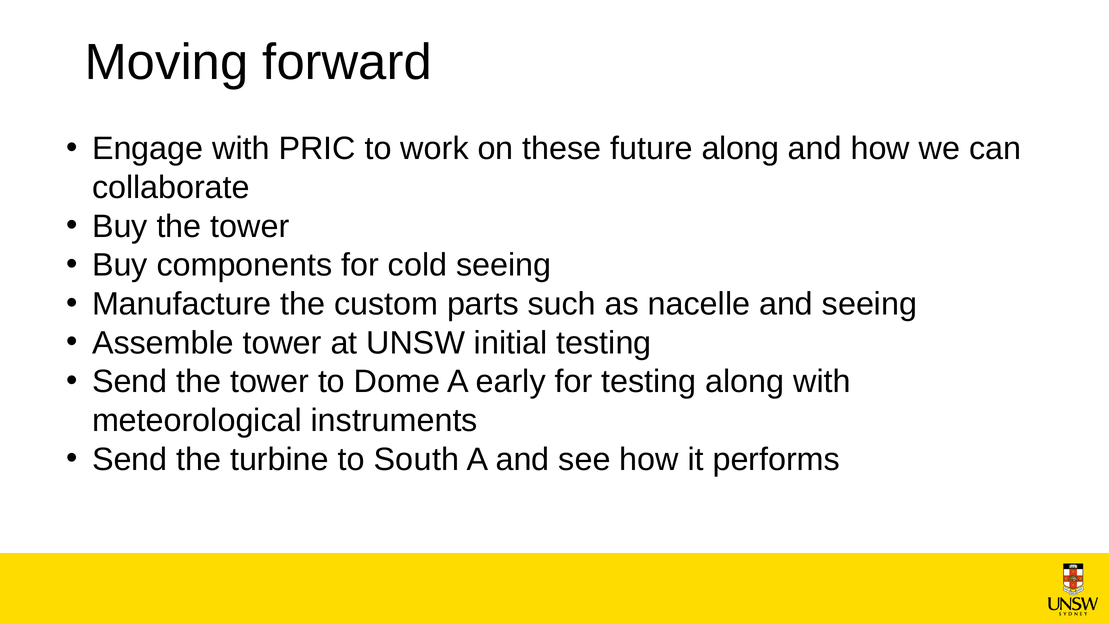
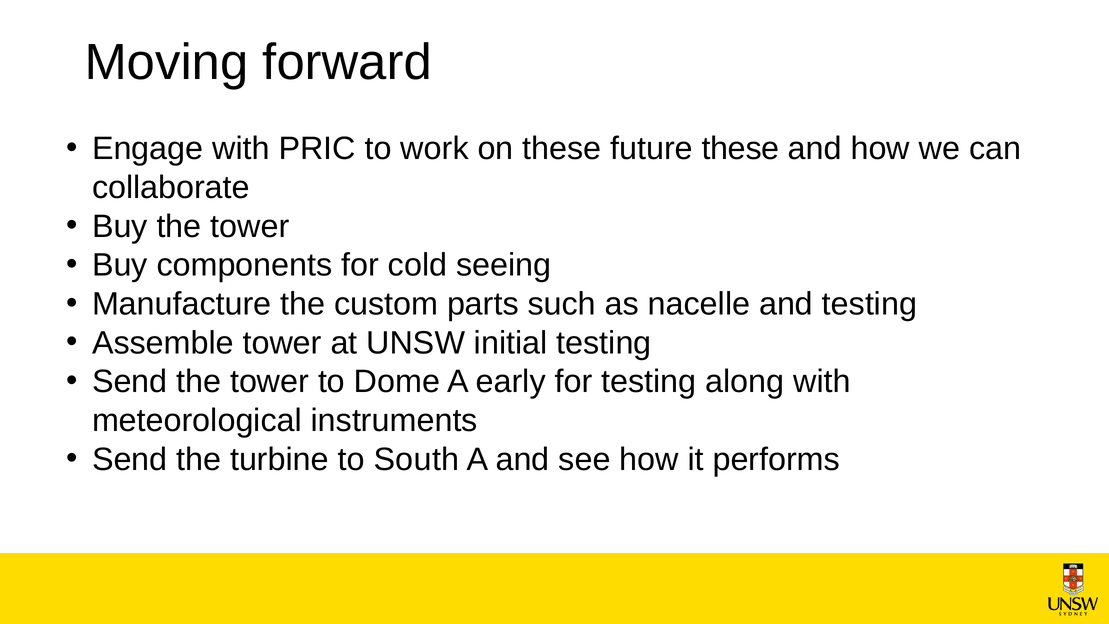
future along: along -> these
and seeing: seeing -> testing
